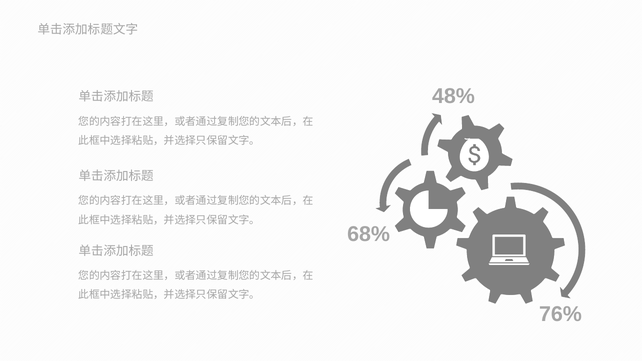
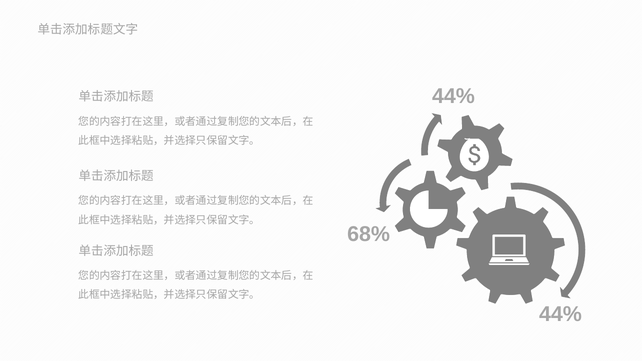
48% at (453, 96): 48% -> 44%
76% at (560, 314): 76% -> 44%
